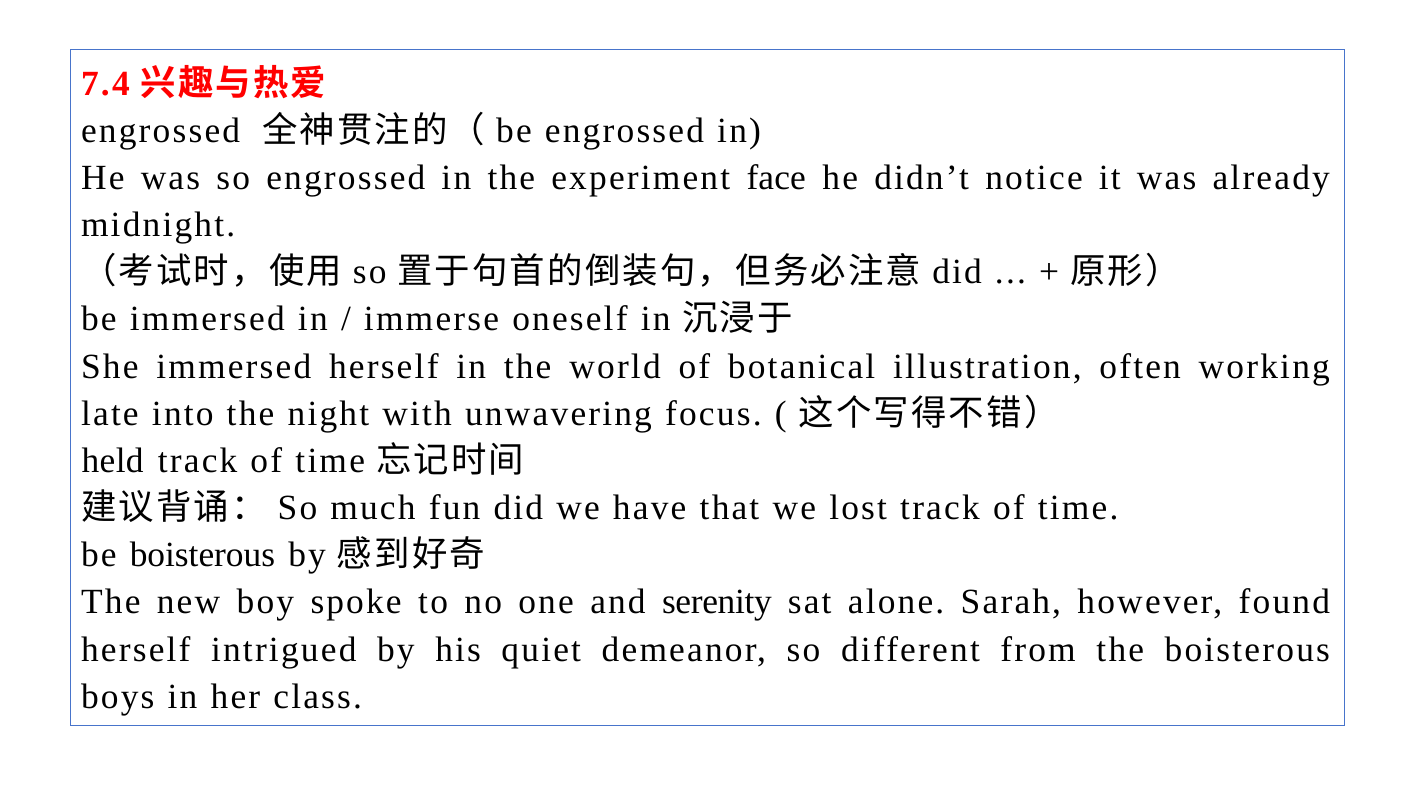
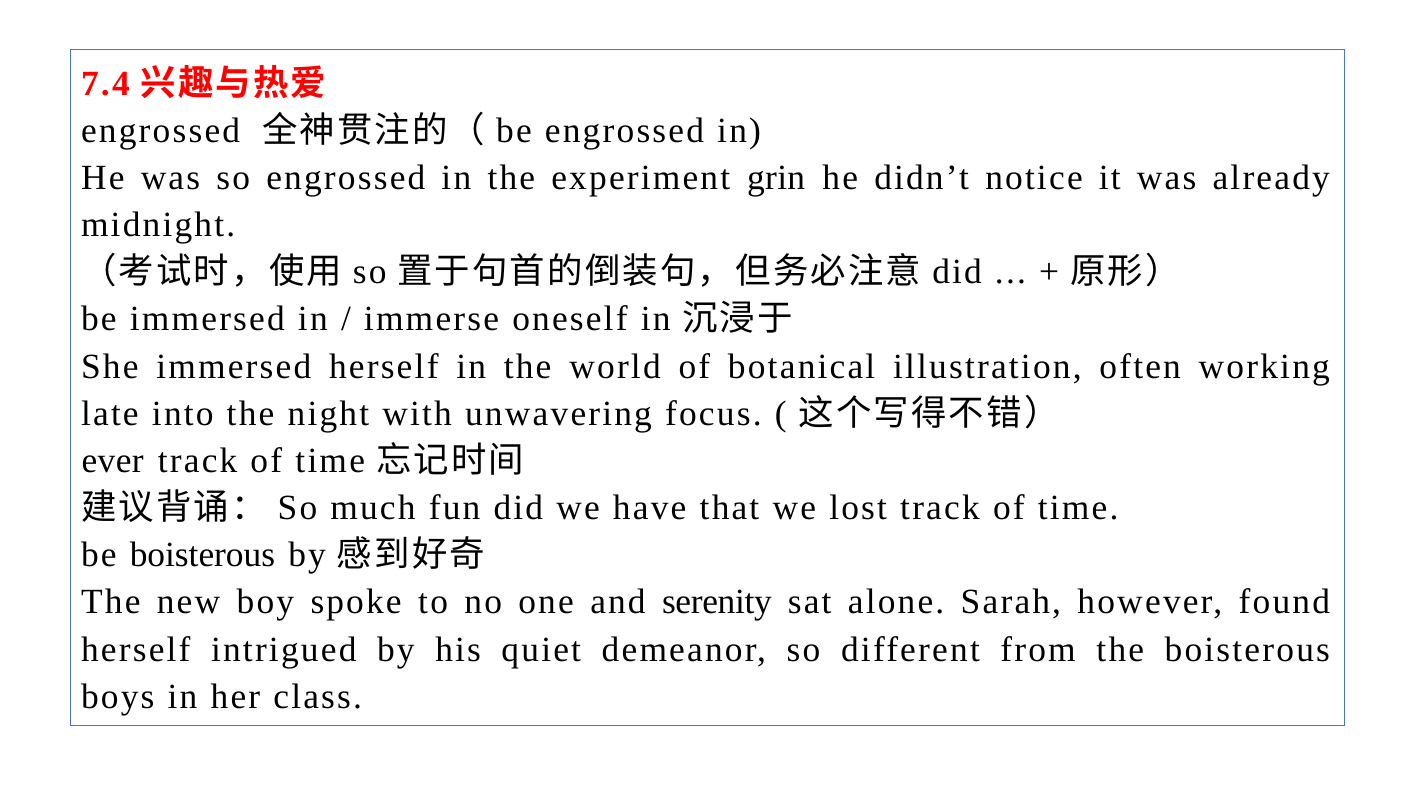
face: face -> grin
held: held -> ever
